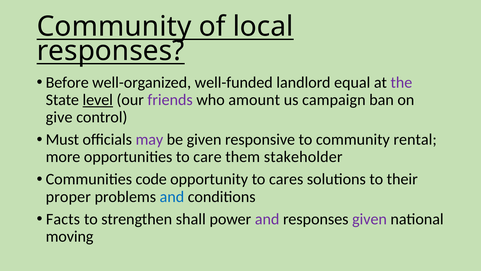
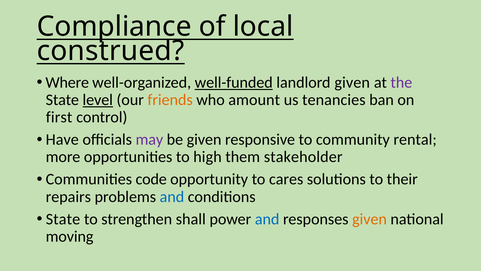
Community at (114, 26): Community -> Compliance
responses at (111, 51): responses -> construed
Before: Before -> Where
well-funded underline: none -> present
landlord equal: equal -> given
friends colour: purple -> orange
campaign: campaign -> tenancies
give: give -> first
Must: Must -> Have
care: care -> high
proper: proper -> repairs
Facts at (63, 219): Facts -> State
and at (267, 219) colour: purple -> blue
given at (370, 219) colour: purple -> orange
